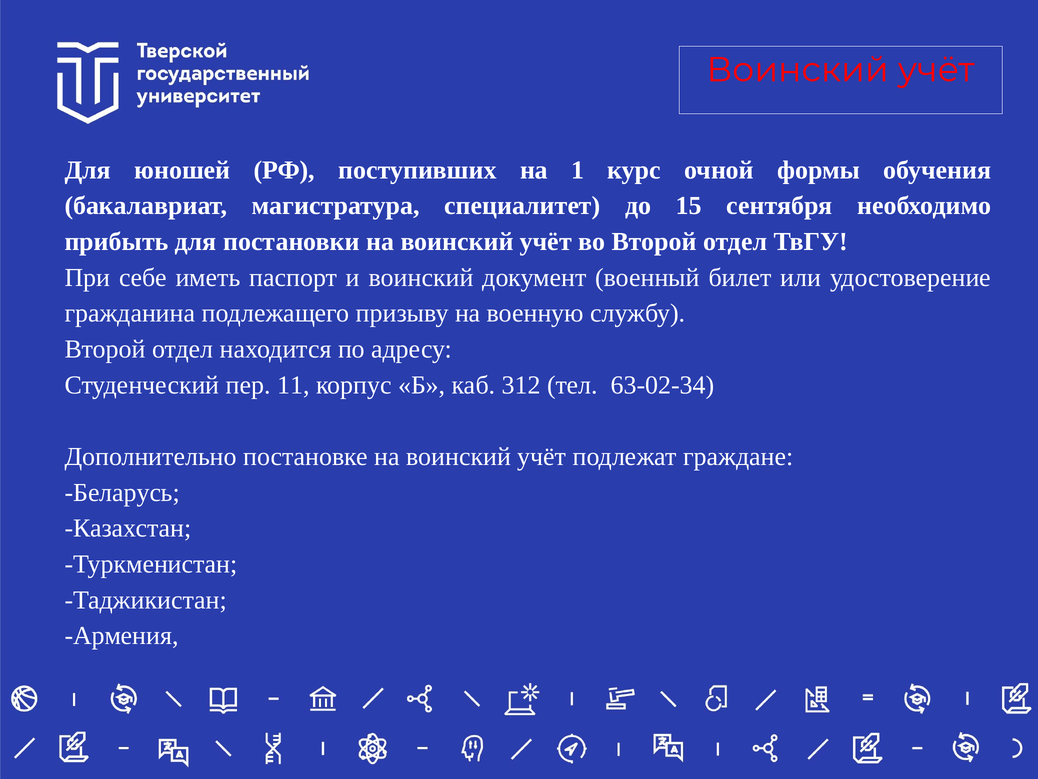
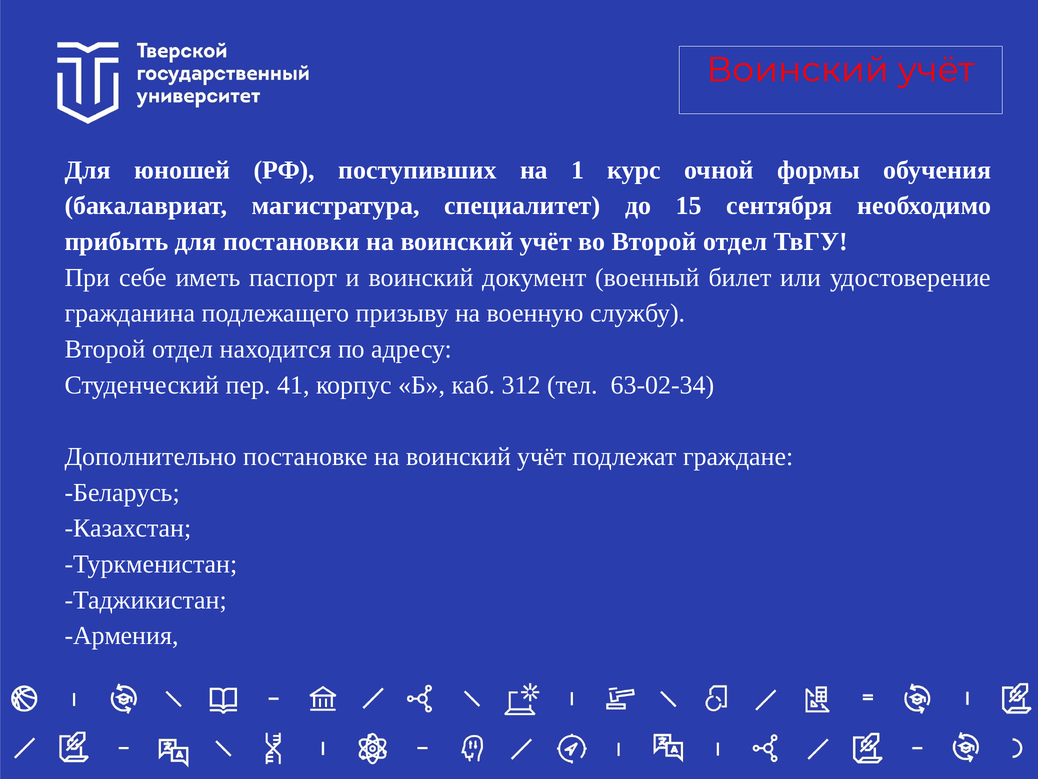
11: 11 -> 41
